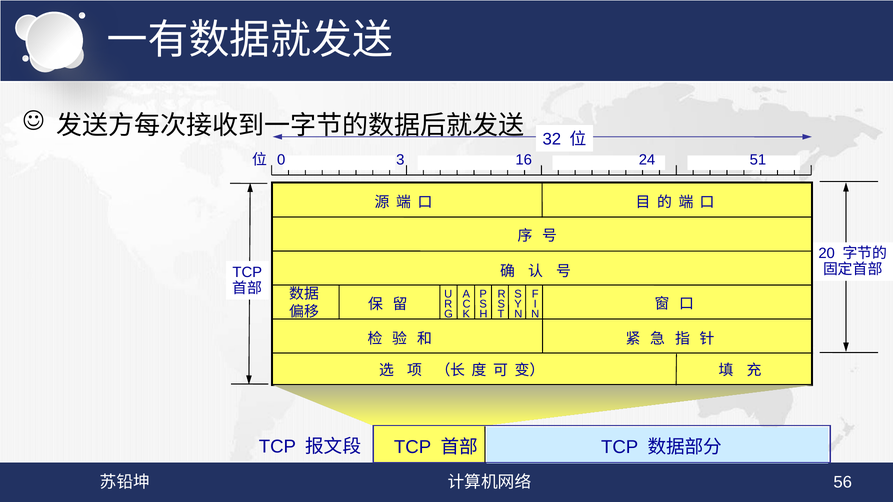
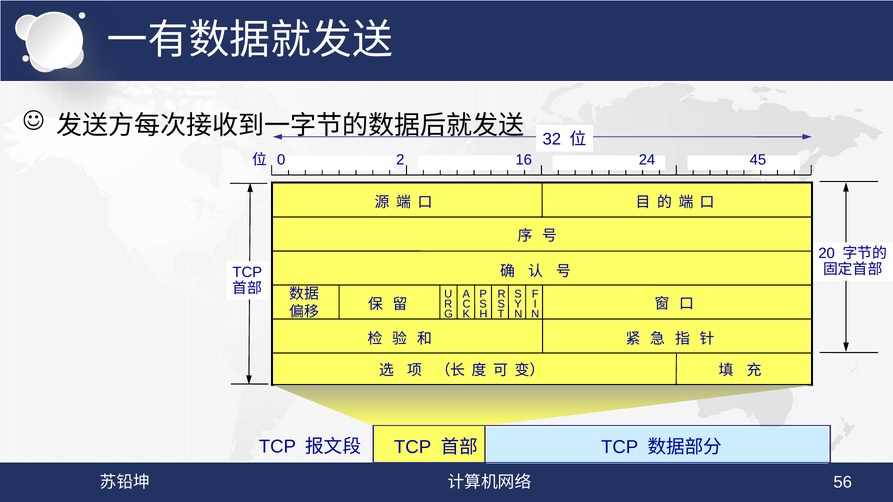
3: 3 -> 2
51: 51 -> 45
